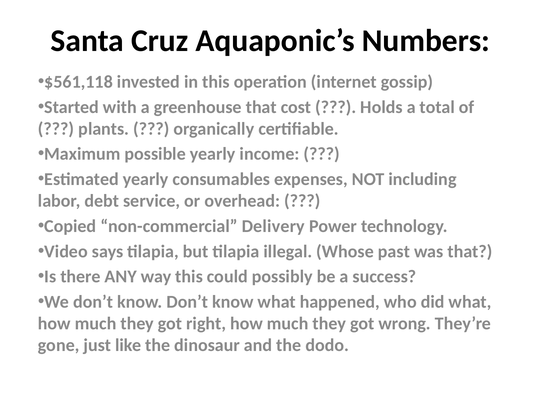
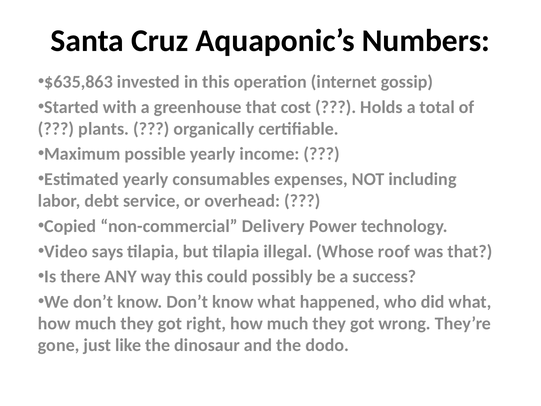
$561,118: $561,118 -> $635,863
past: past -> roof
